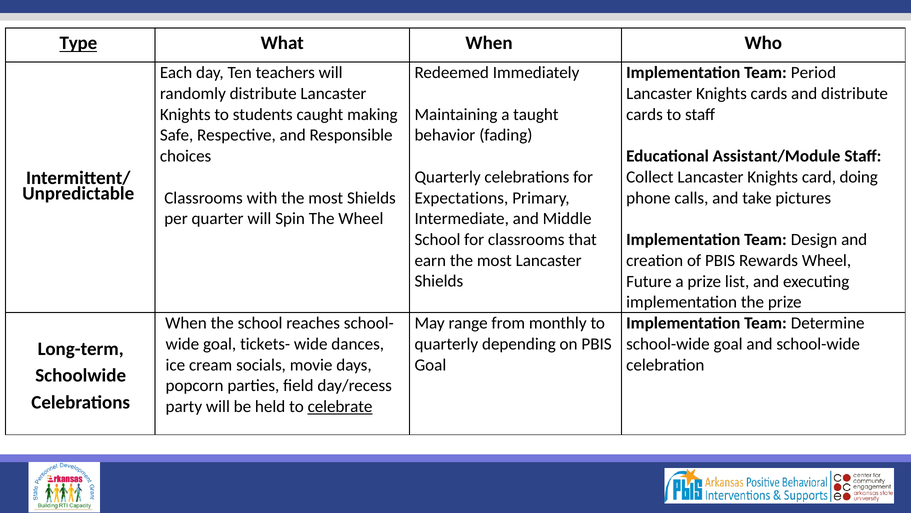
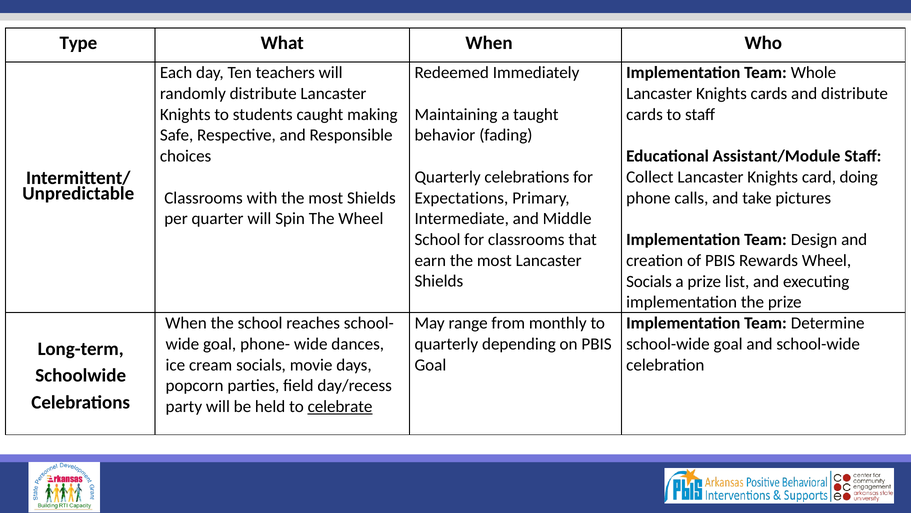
Type underline: present -> none
Period: Period -> Whole
Future at (649, 281): Future -> Socials
tickets-: tickets- -> phone-
